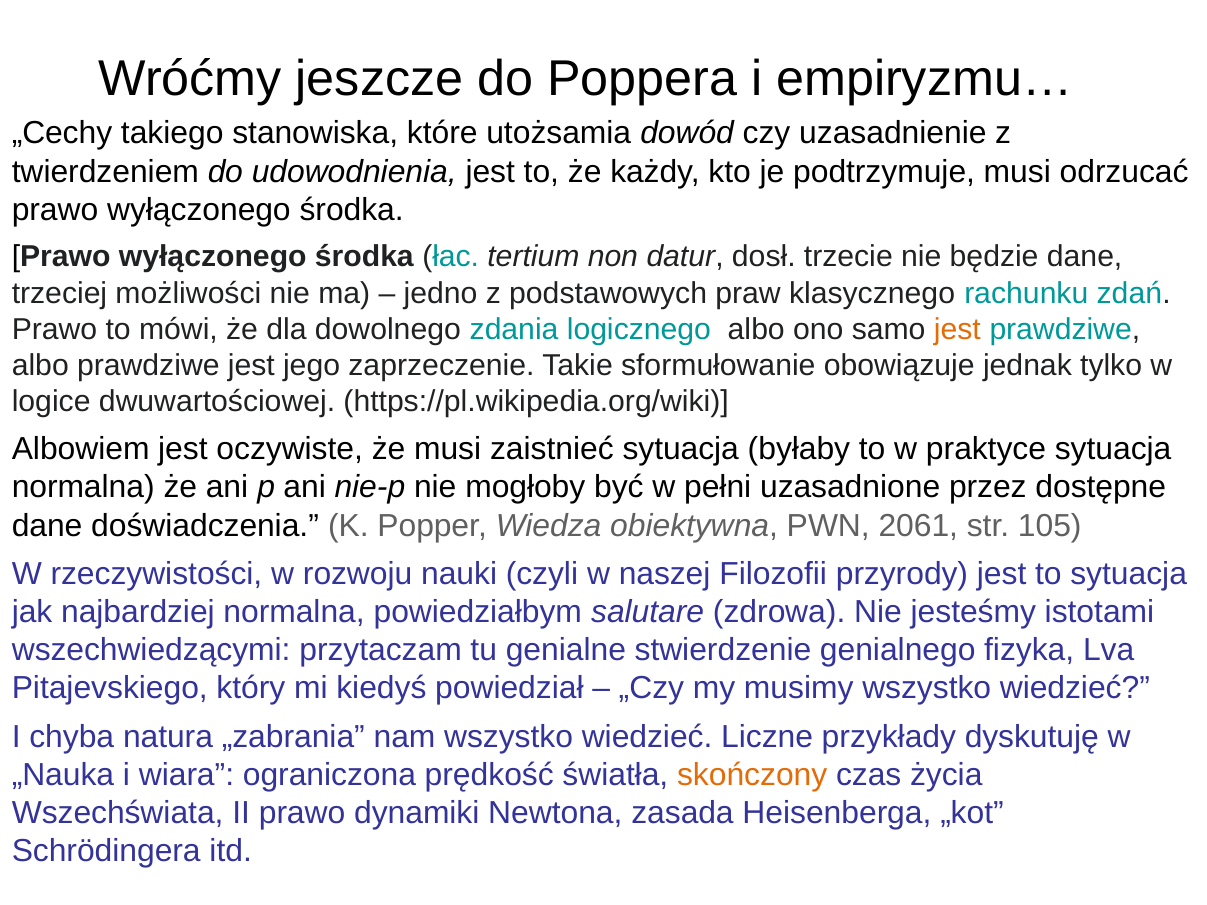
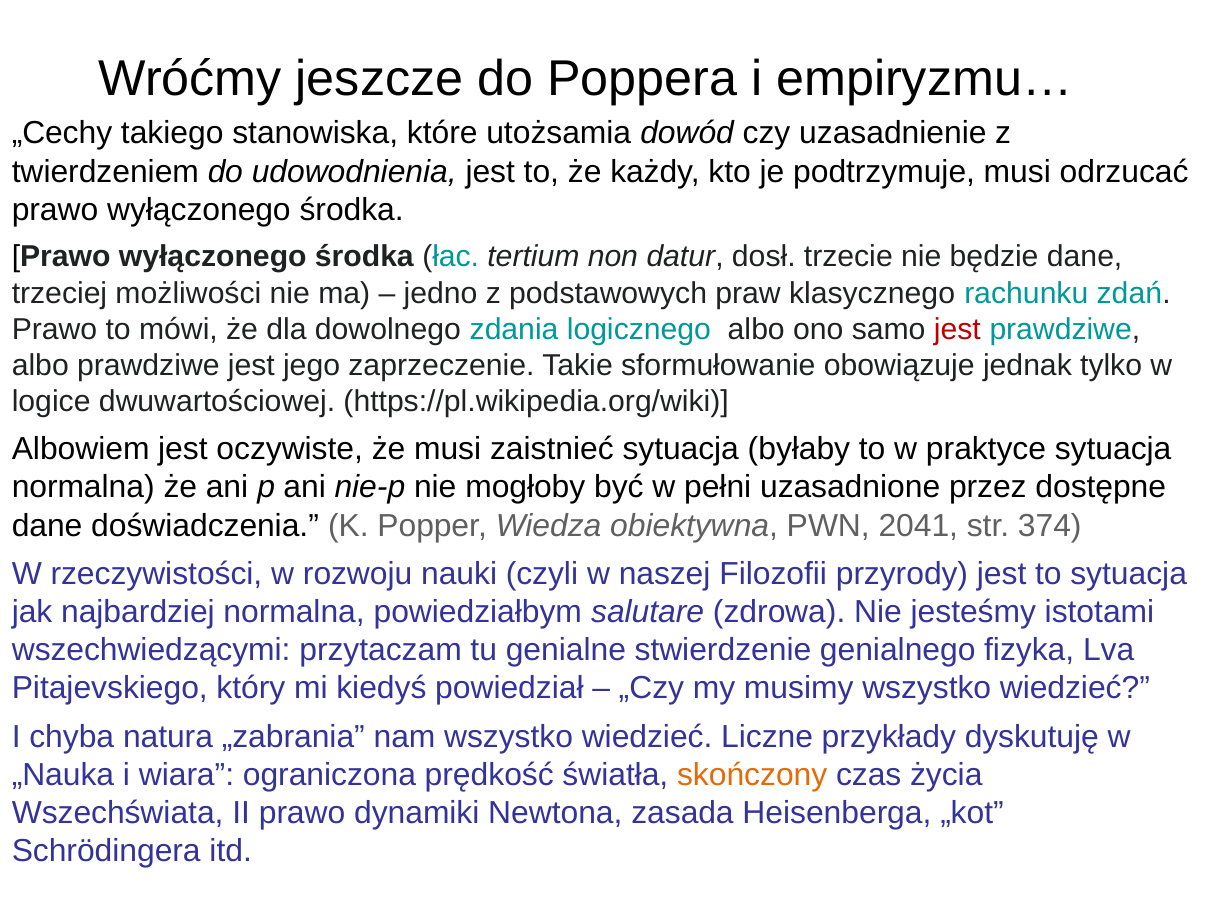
jest at (957, 330) colour: orange -> red
2061: 2061 -> 2041
105: 105 -> 374
